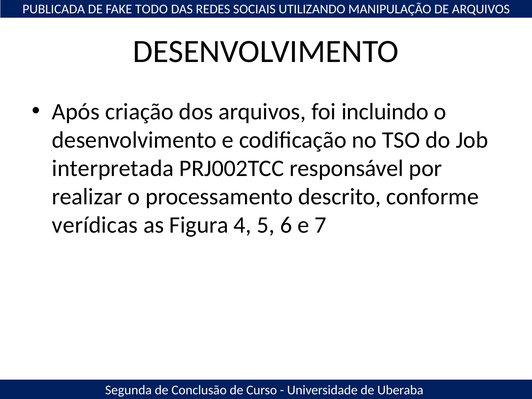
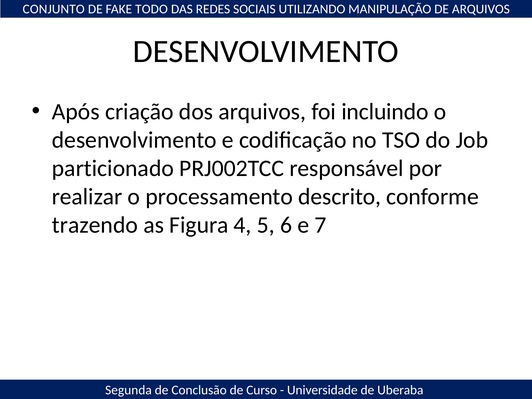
PUBLICADA: PUBLICADA -> CONJUNTO
interpretada: interpretada -> particionado
verídicas: verídicas -> trazendo
